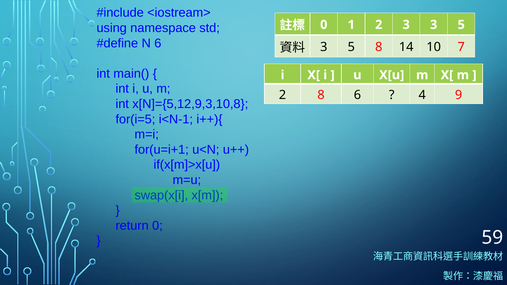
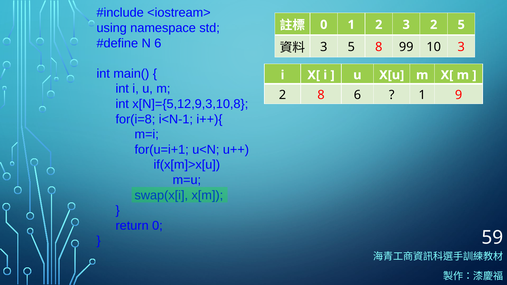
3 3: 3 -> 2
14: 14 -> 99
10 7: 7 -> 3
4 at (422, 95): 4 -> 1
for(i=5: for(i=5 -> for(i=8
